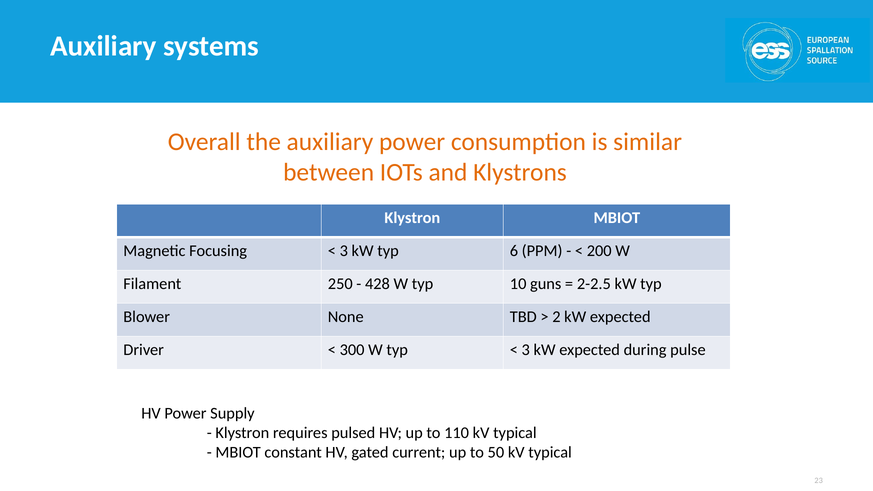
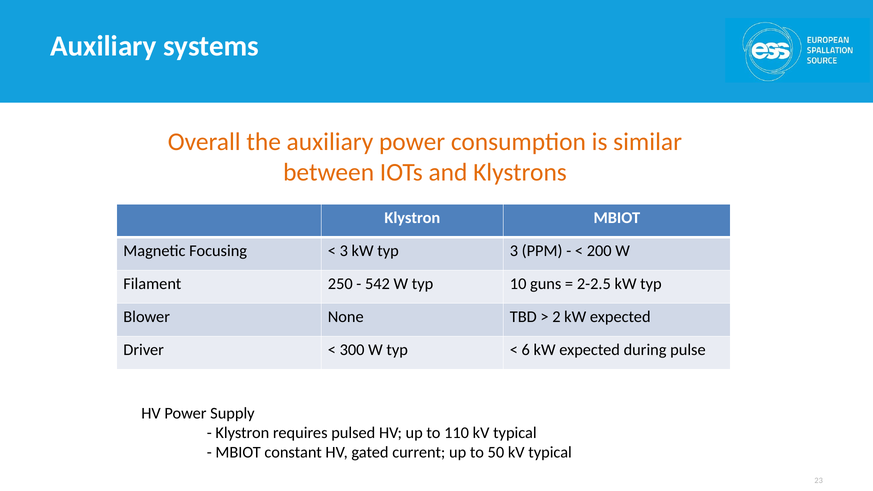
typ 6: 6 -> 3
428: 428 -> 542
3 at (526, 350): 3 -> 6
